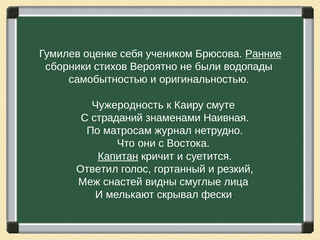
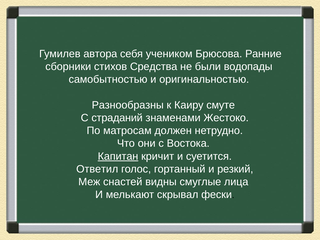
оценке: оценке -> автора
Ранние underline: present -> none
Вероятно: Вероятно -> Средства
Чужеродность: Чужеродность -> Разнообразны
Наивная: Наивная -> Жестоко
журнал: журнал -> должен
